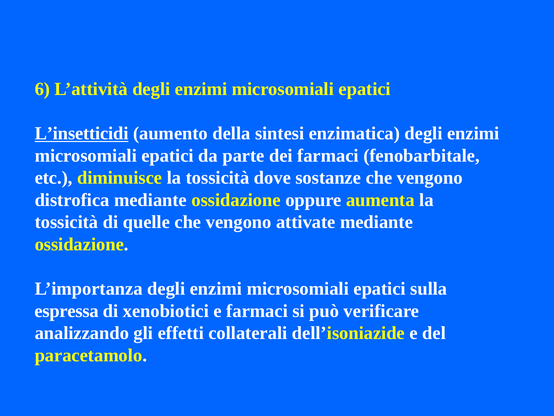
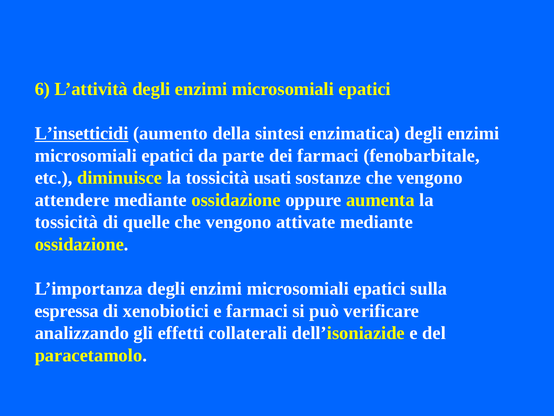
dove: dove -> usati
distrofica: distrofica -> attendere
